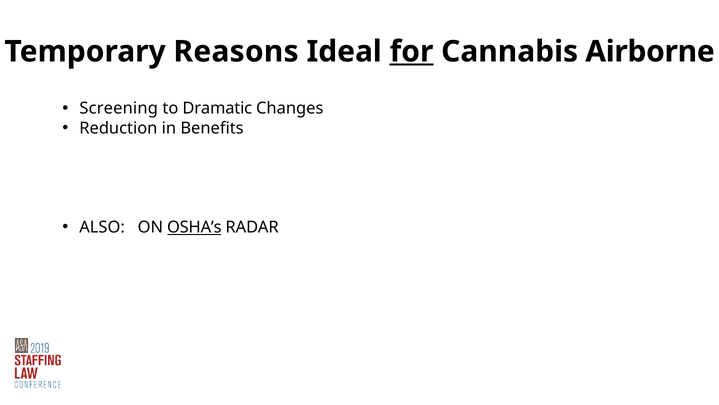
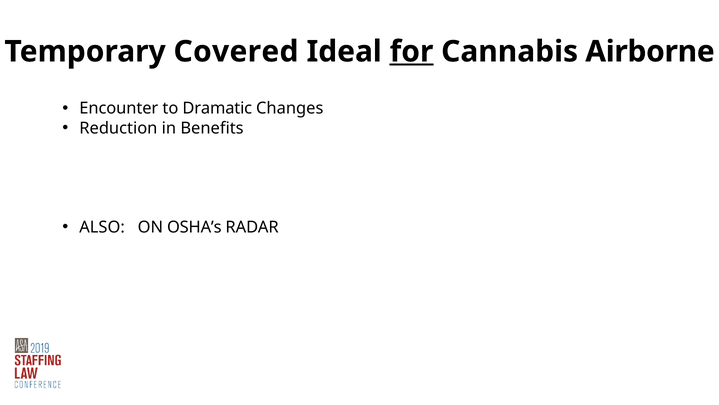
Reasons: Reasons -> Covered
Screening: Screening -> Encounter
OSHA’s underline: present -> none
